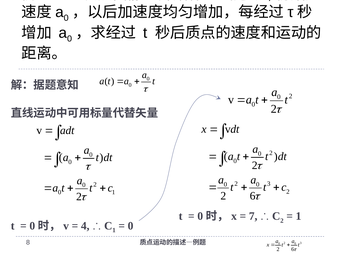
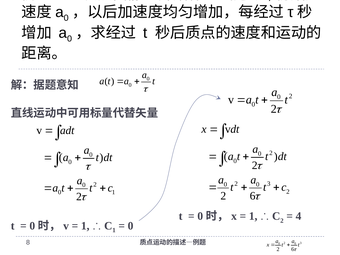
7 at (253, 216): 7 -> 1
1 at (299, 216): 1 -> 4
4 at (85, 226): 4 -> 1
